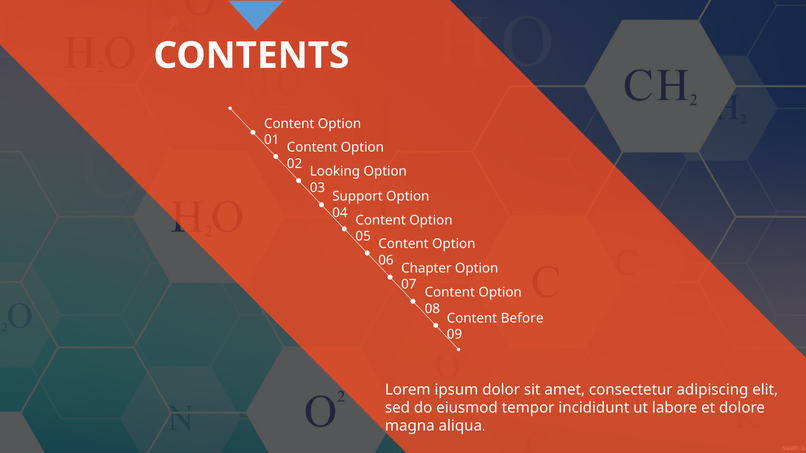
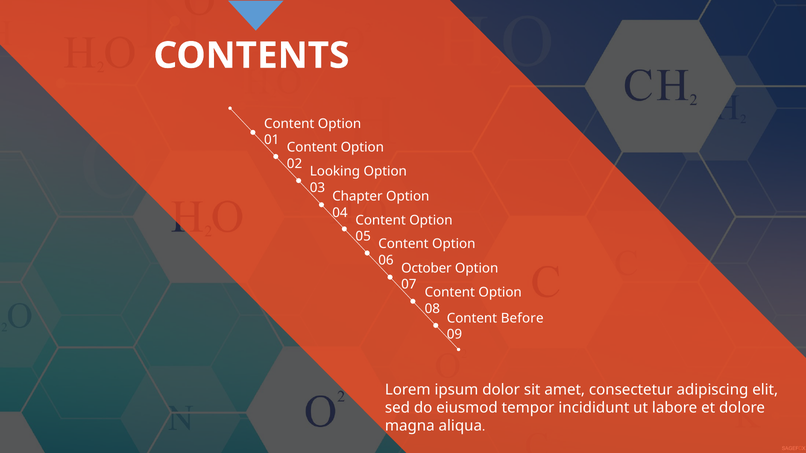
Support: Support -> Chapter
Chapter: Chapter -> October
